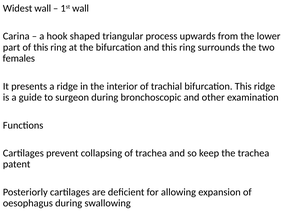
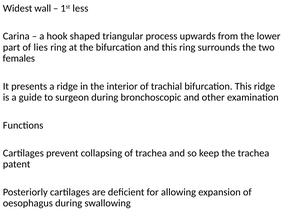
1st wall: wall -> less
of this: this -> lies
